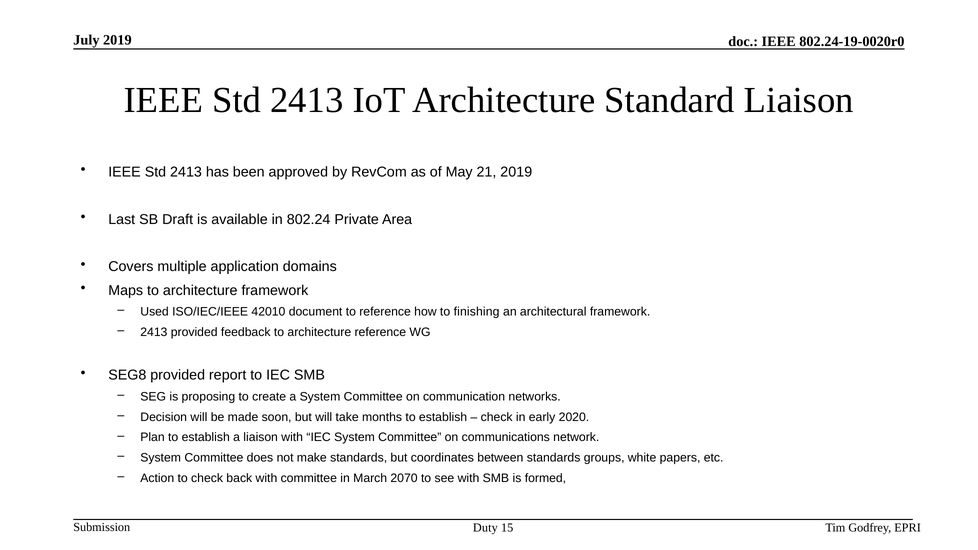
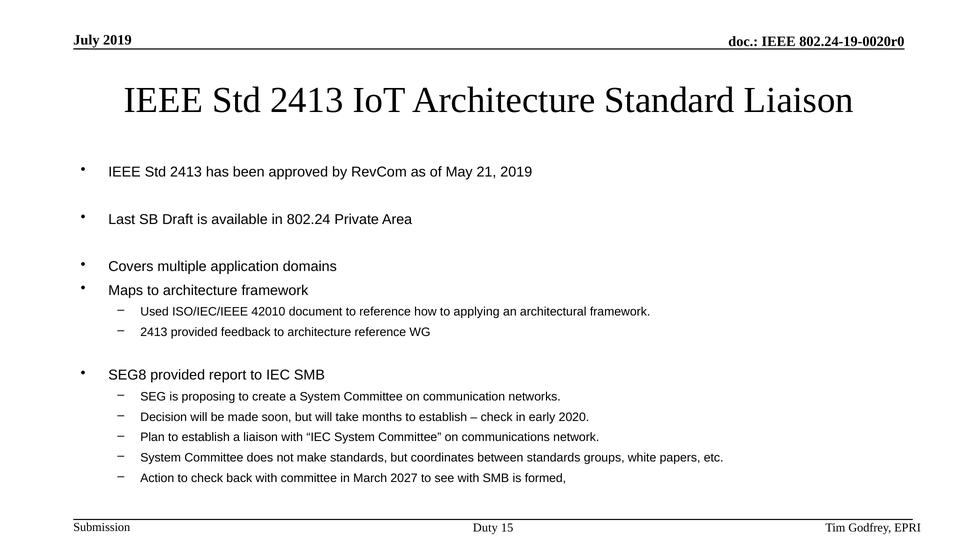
finishing: finishing -> applying
2070: 2070 -> 2027
